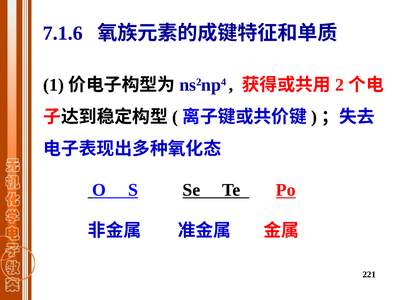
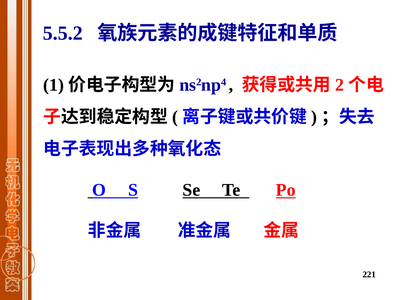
7.1.6: 7.1.6 -> 5.5.2
